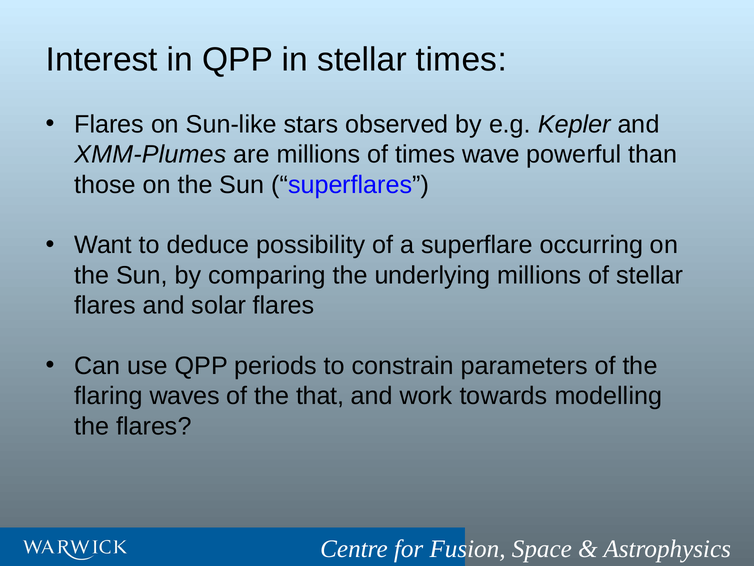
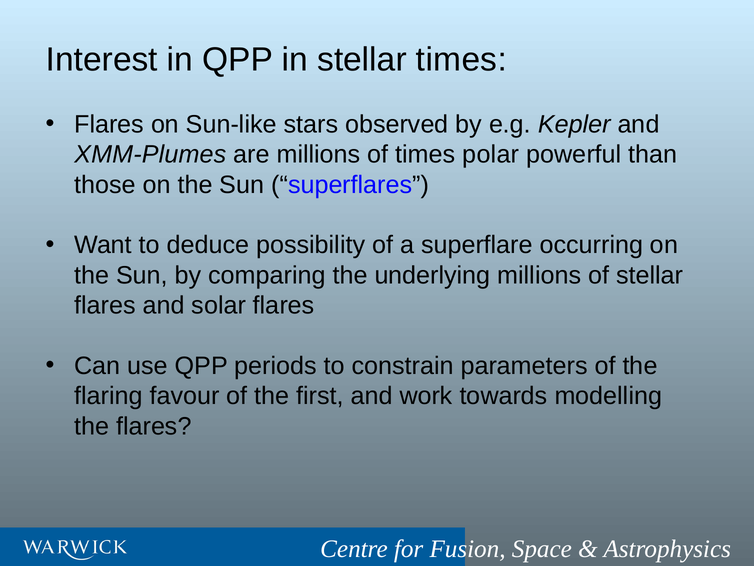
wave: wave -> polar
waves: waves -> favour
that: that -> first
